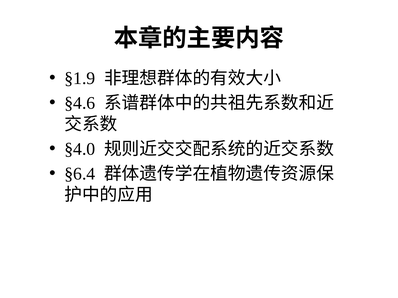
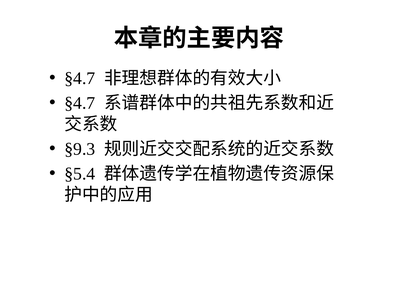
§1.9 at (80, 78): §1.9 -> §4.7
§4.6 at (80, 103): §4.6 -> §4.7
§4.0: §4.0 -> §9.3
§6.4: §6.4 -> §5.4
